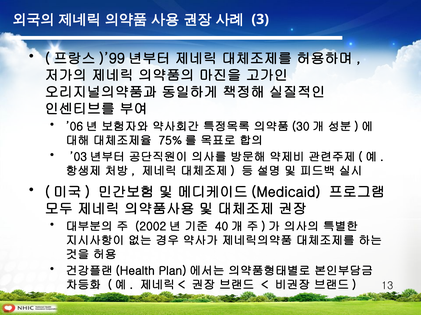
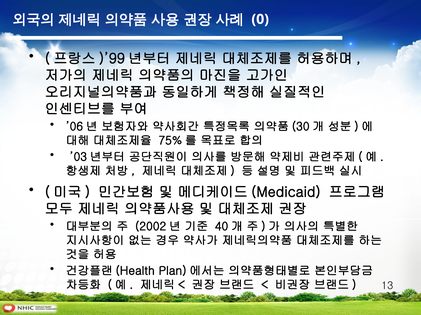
3: 3 -> 0
